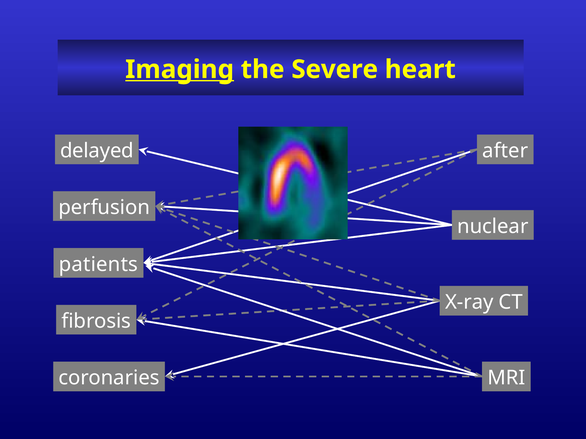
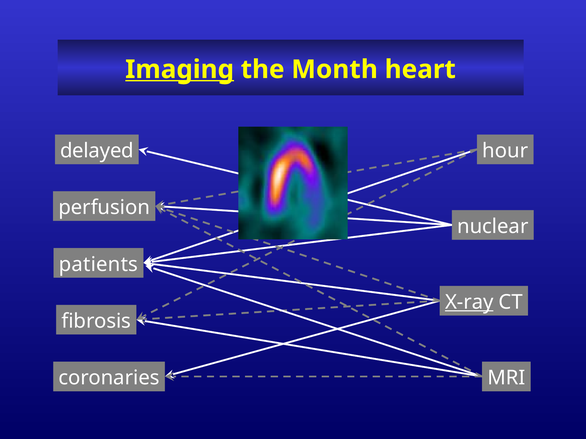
Severe: Severe -> Month
after: after -> hour
X-ray underline: none -> present
